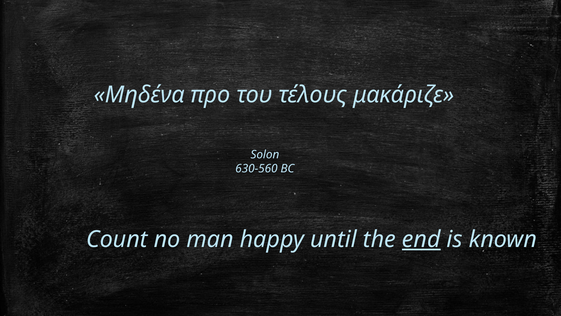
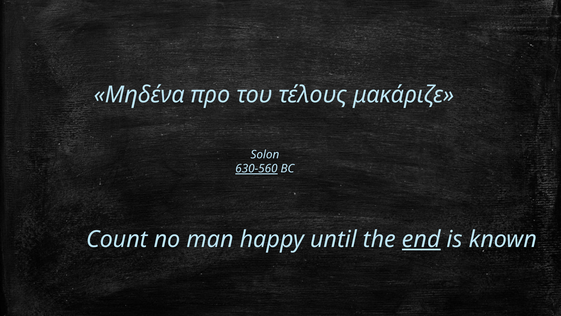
630-560 underline: none -> present
